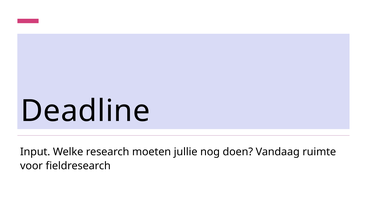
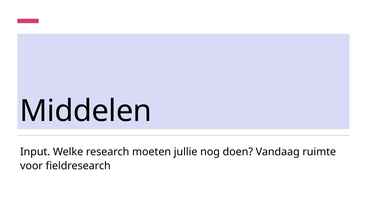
Deadline: Deadline -> Middelen
